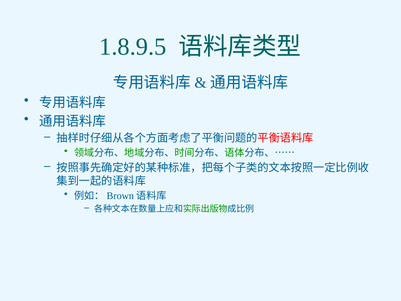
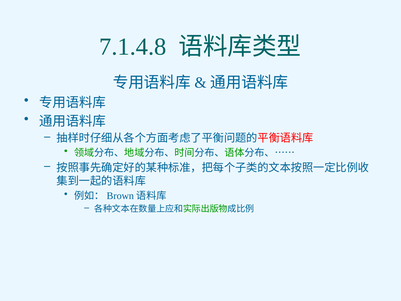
1.8.9.5: 1.8.9.5 -> 7.1.4.8
